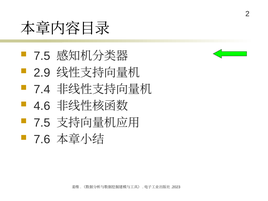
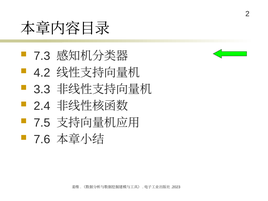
7.5 at (42, 56): 7.5 -> 7.3
2.9: 2.9 -> 4.2
7.4: 7.4 -> 3.3
4.6: 4.6 -> 2.4
